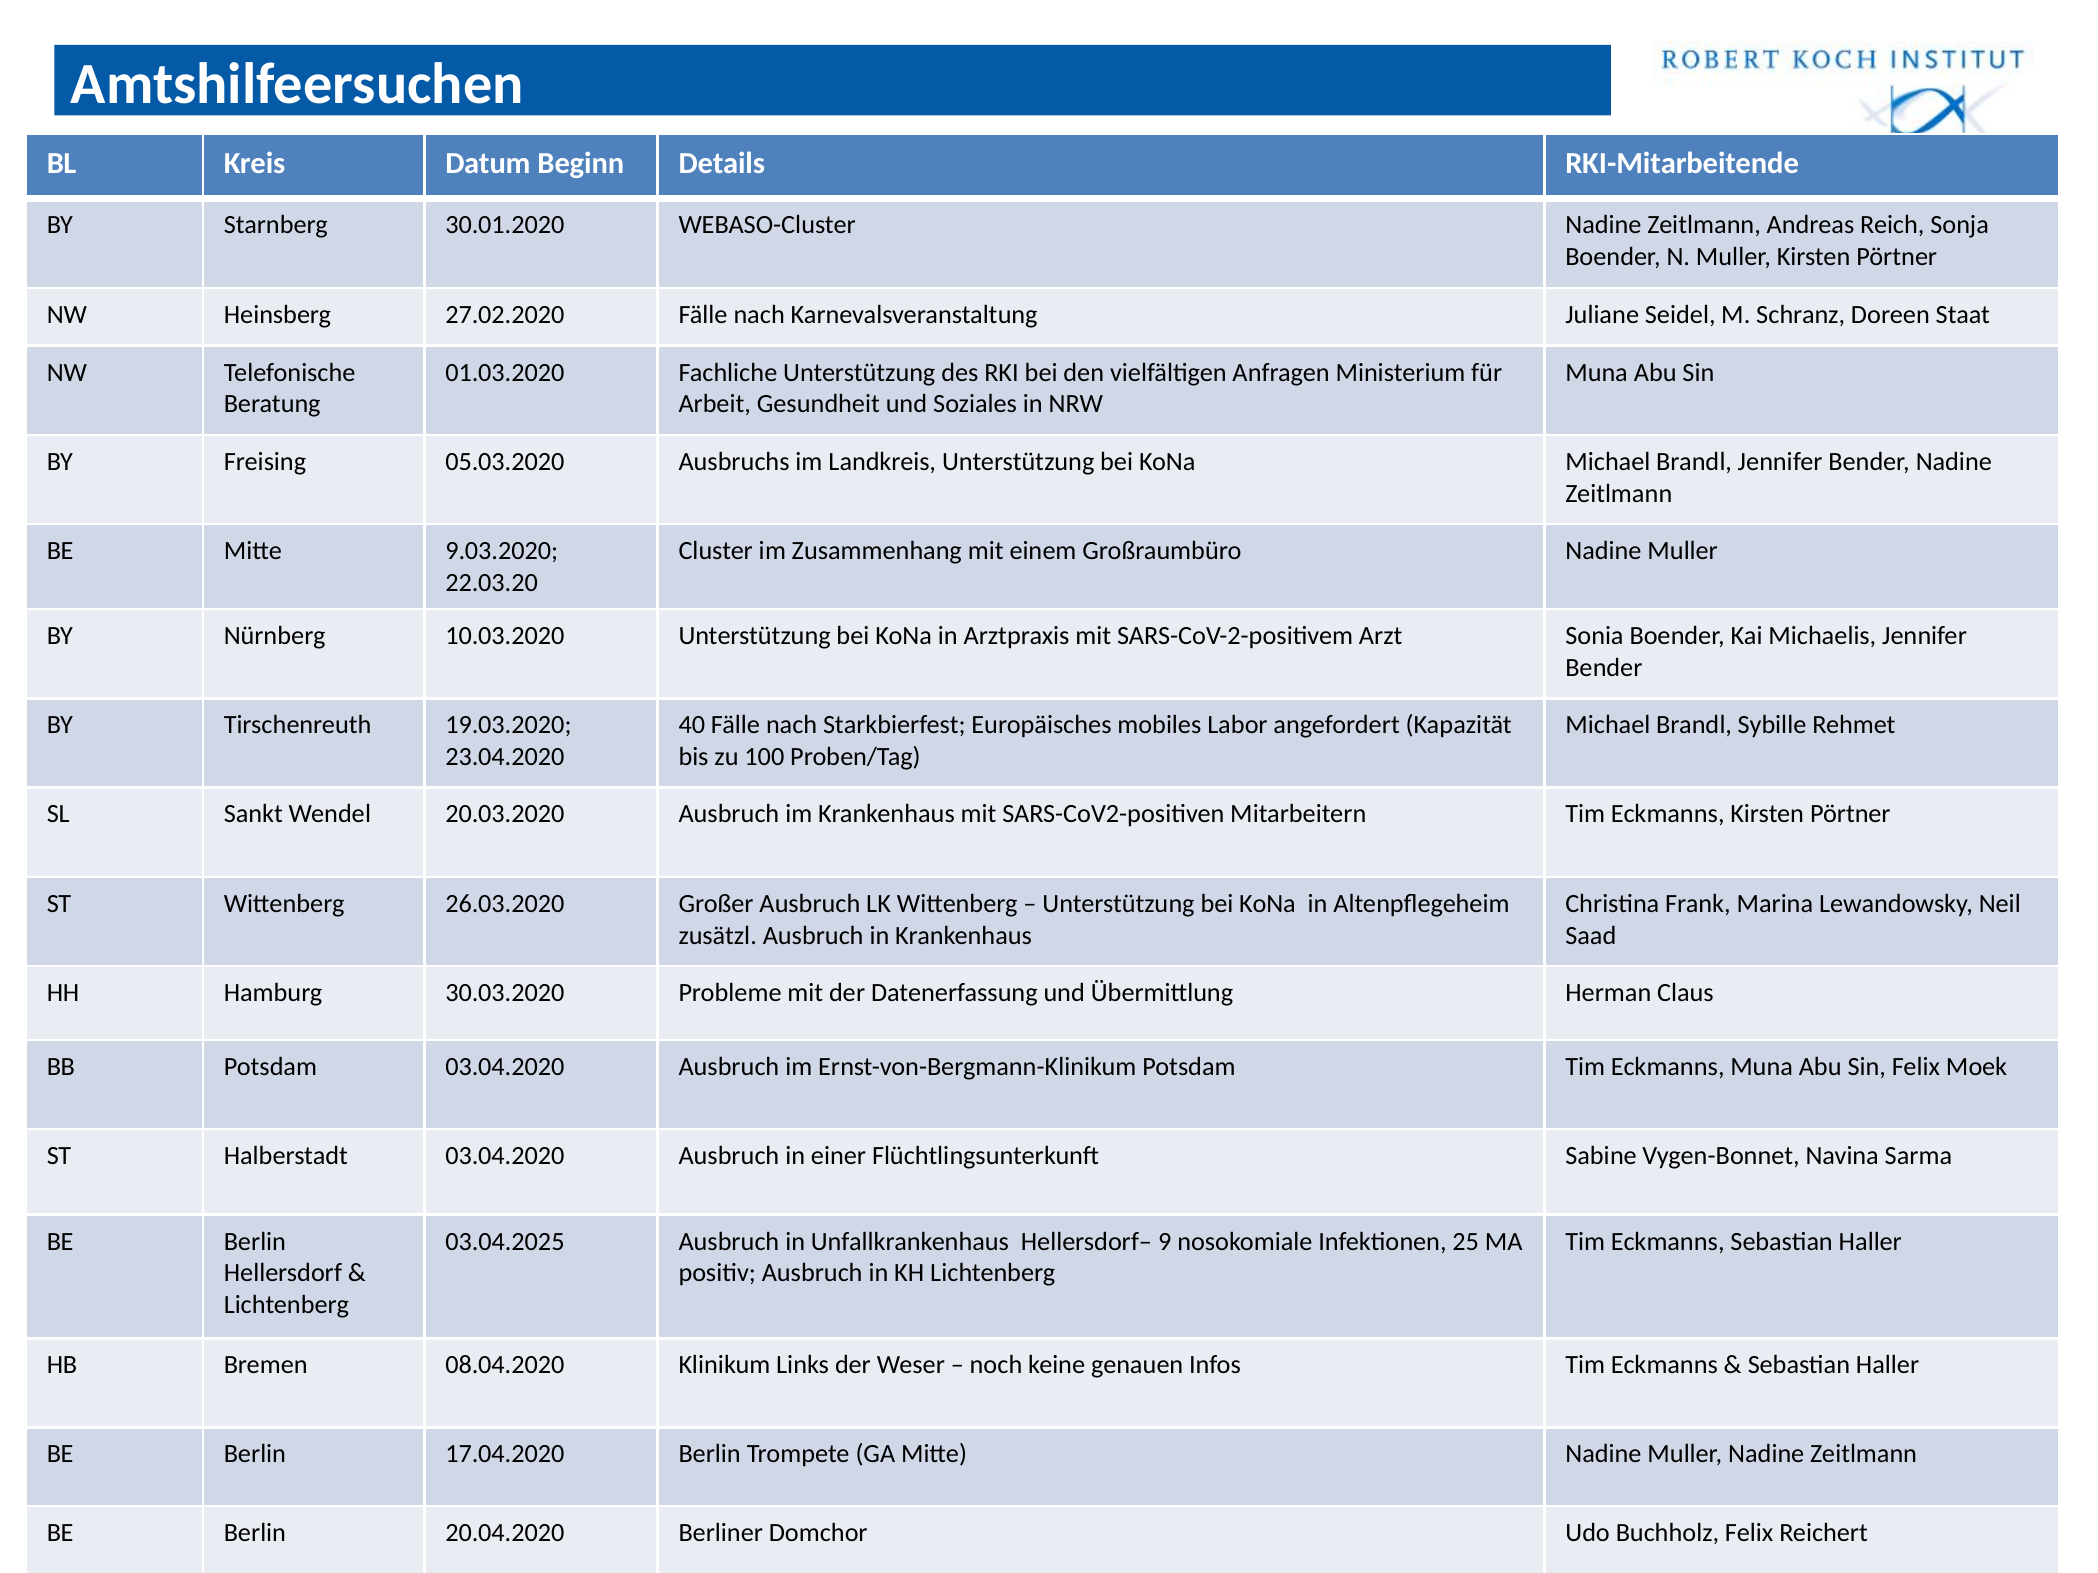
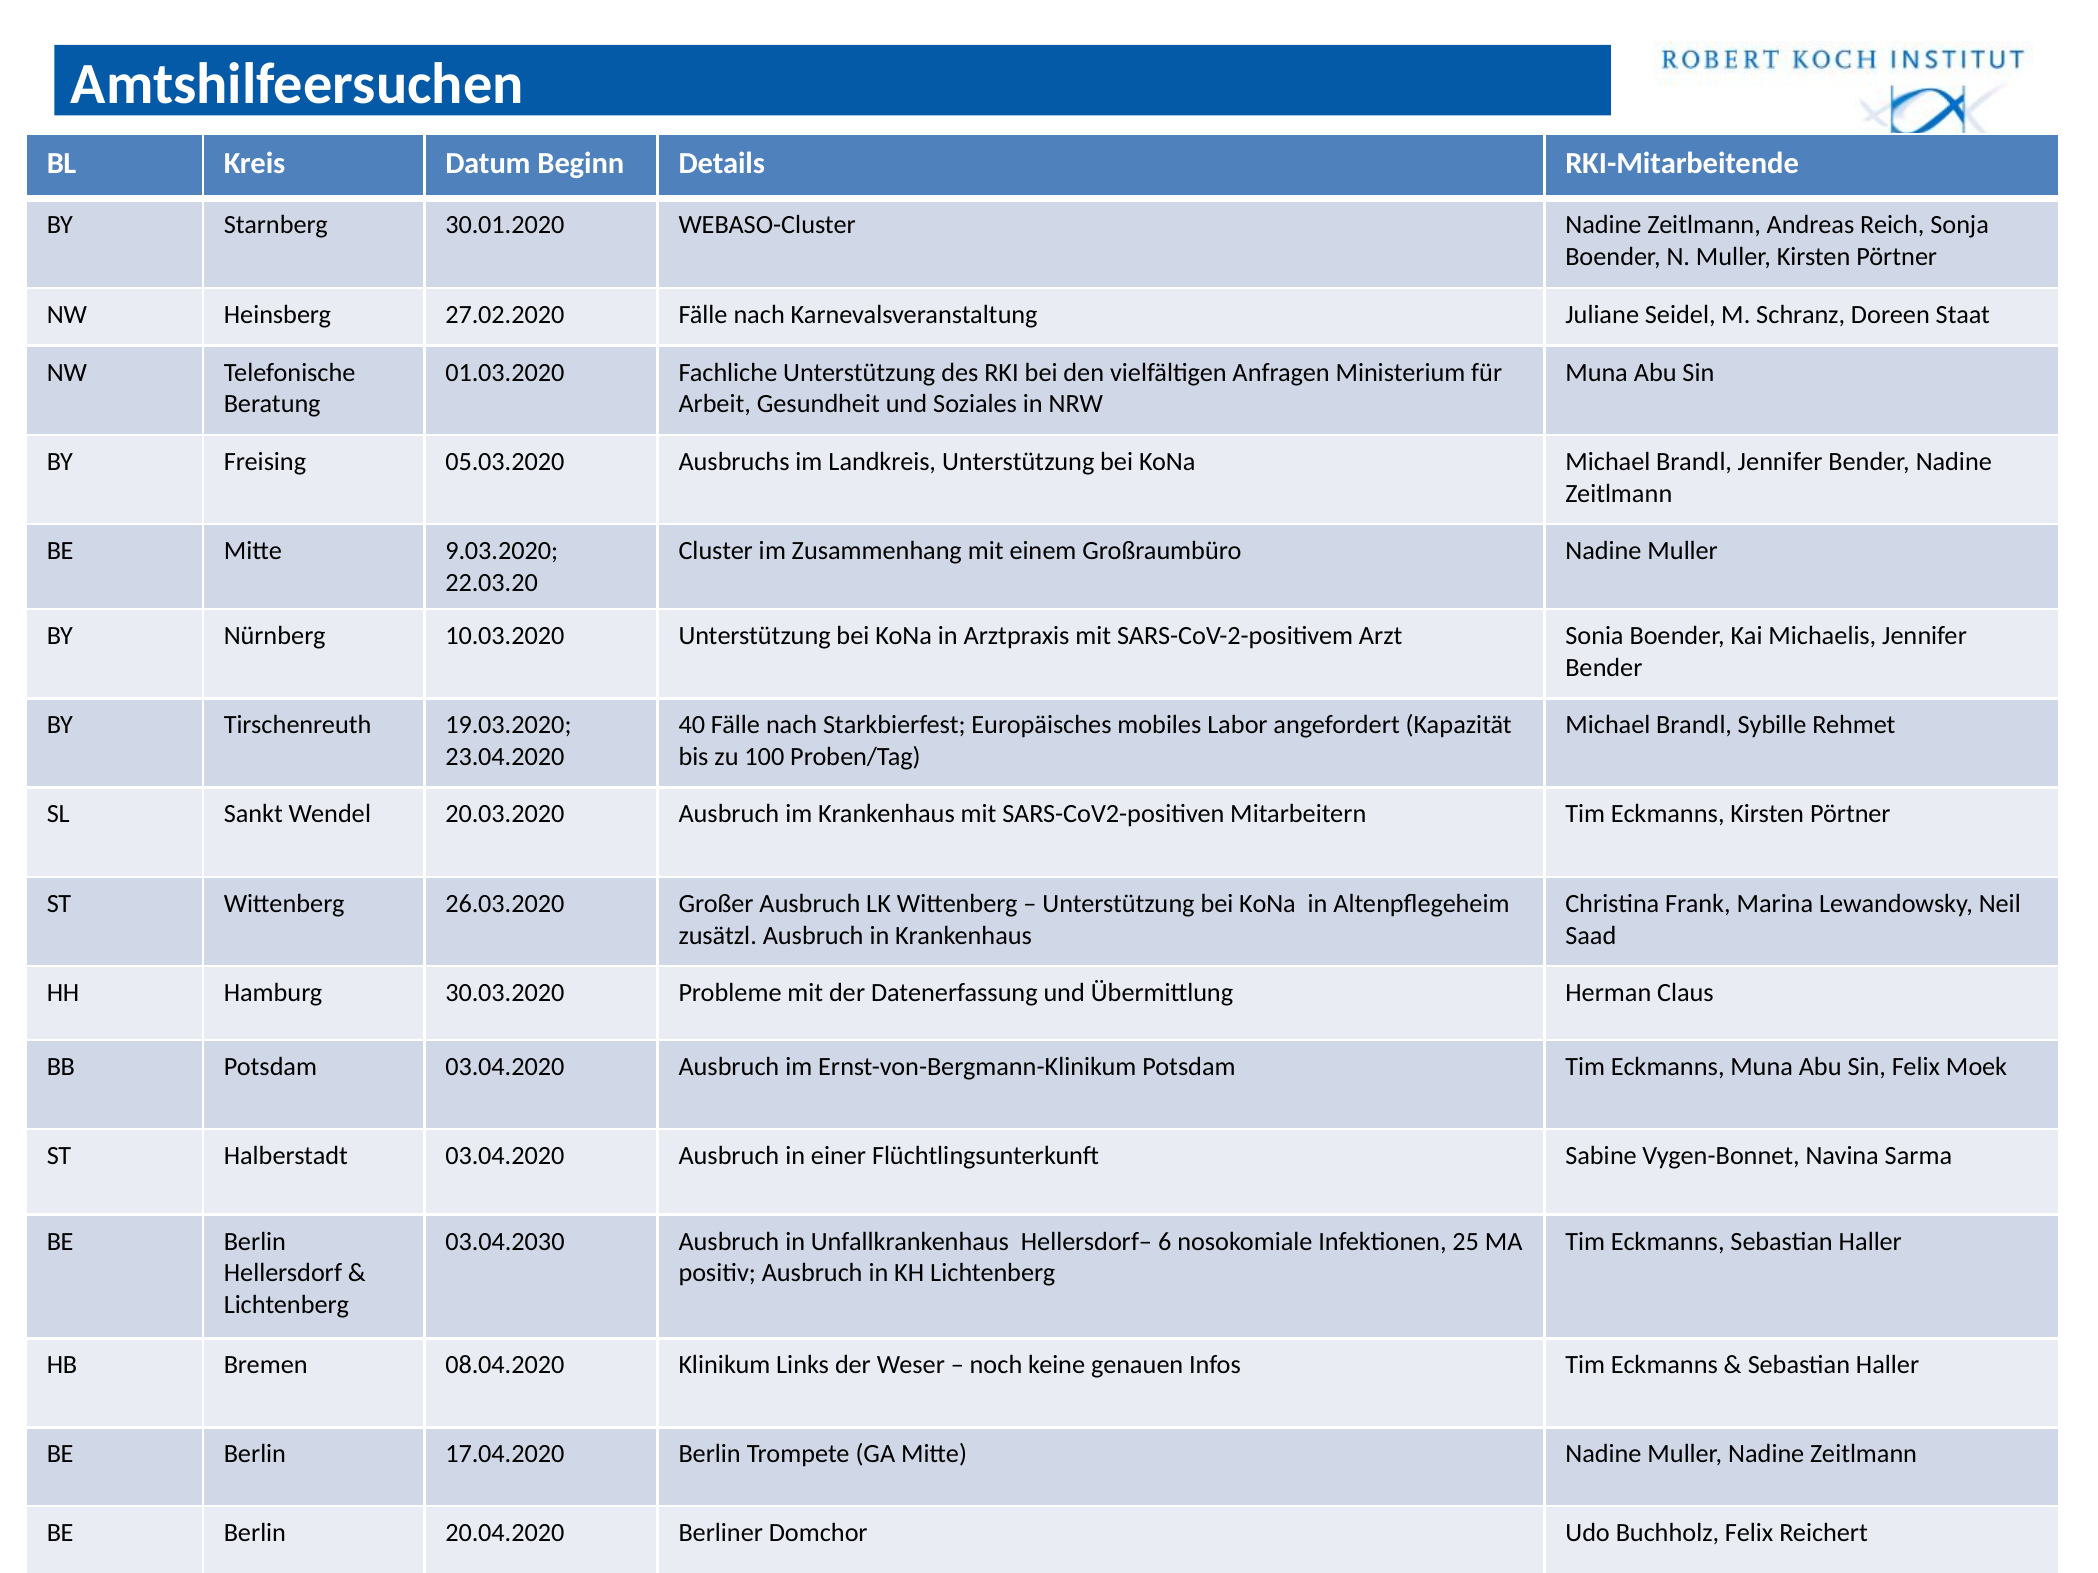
03.04.2025: 03.04.2025 -> 03.04.2030
9: 9 -> 6
